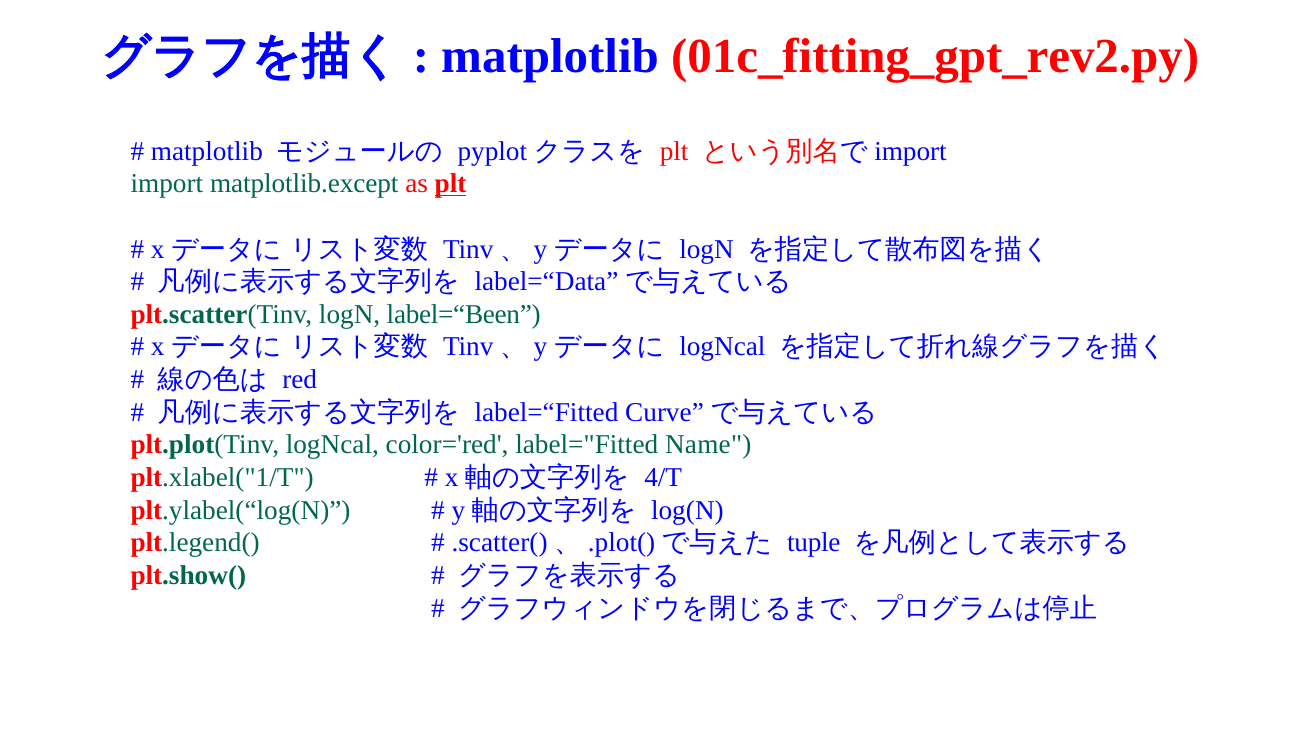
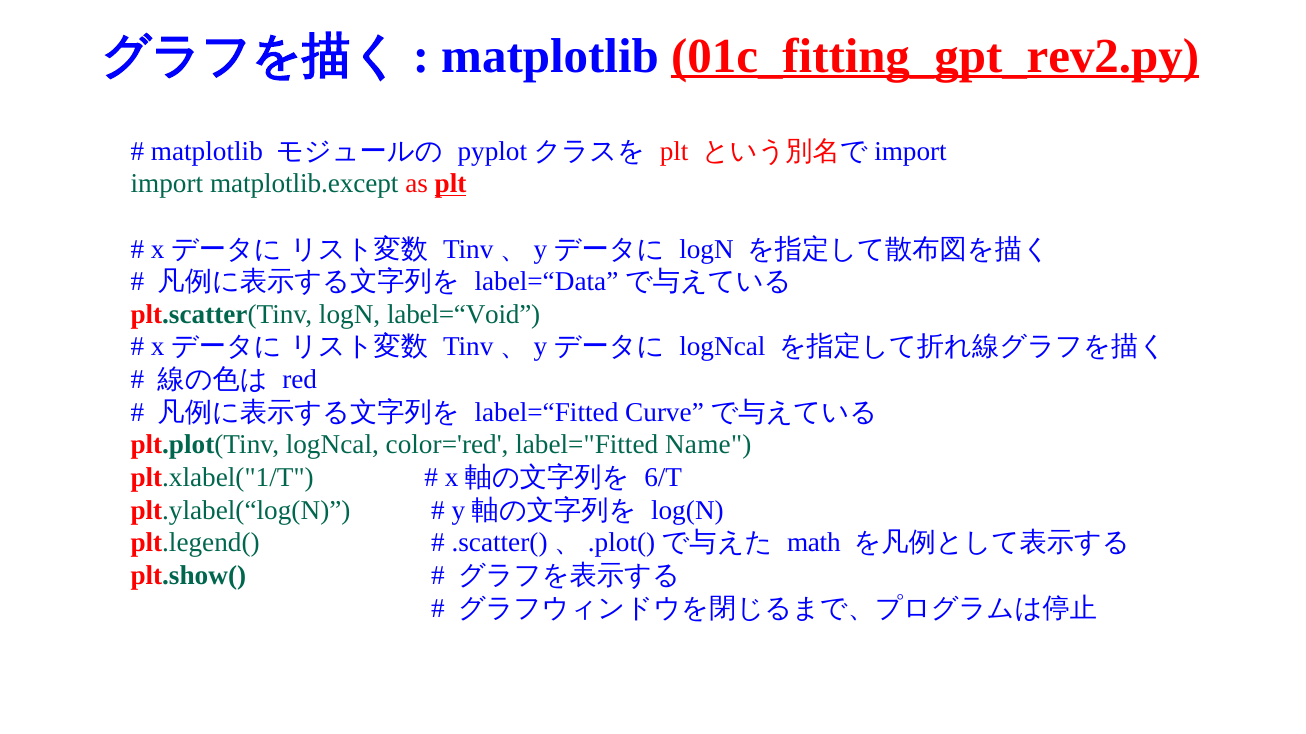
01c_fitting_gpt_rev2.py underline: none -> present
label=“Been: label=“Been -> label=“Void
4/T: 4/T -> 6/T
tuple: tuple -> math
